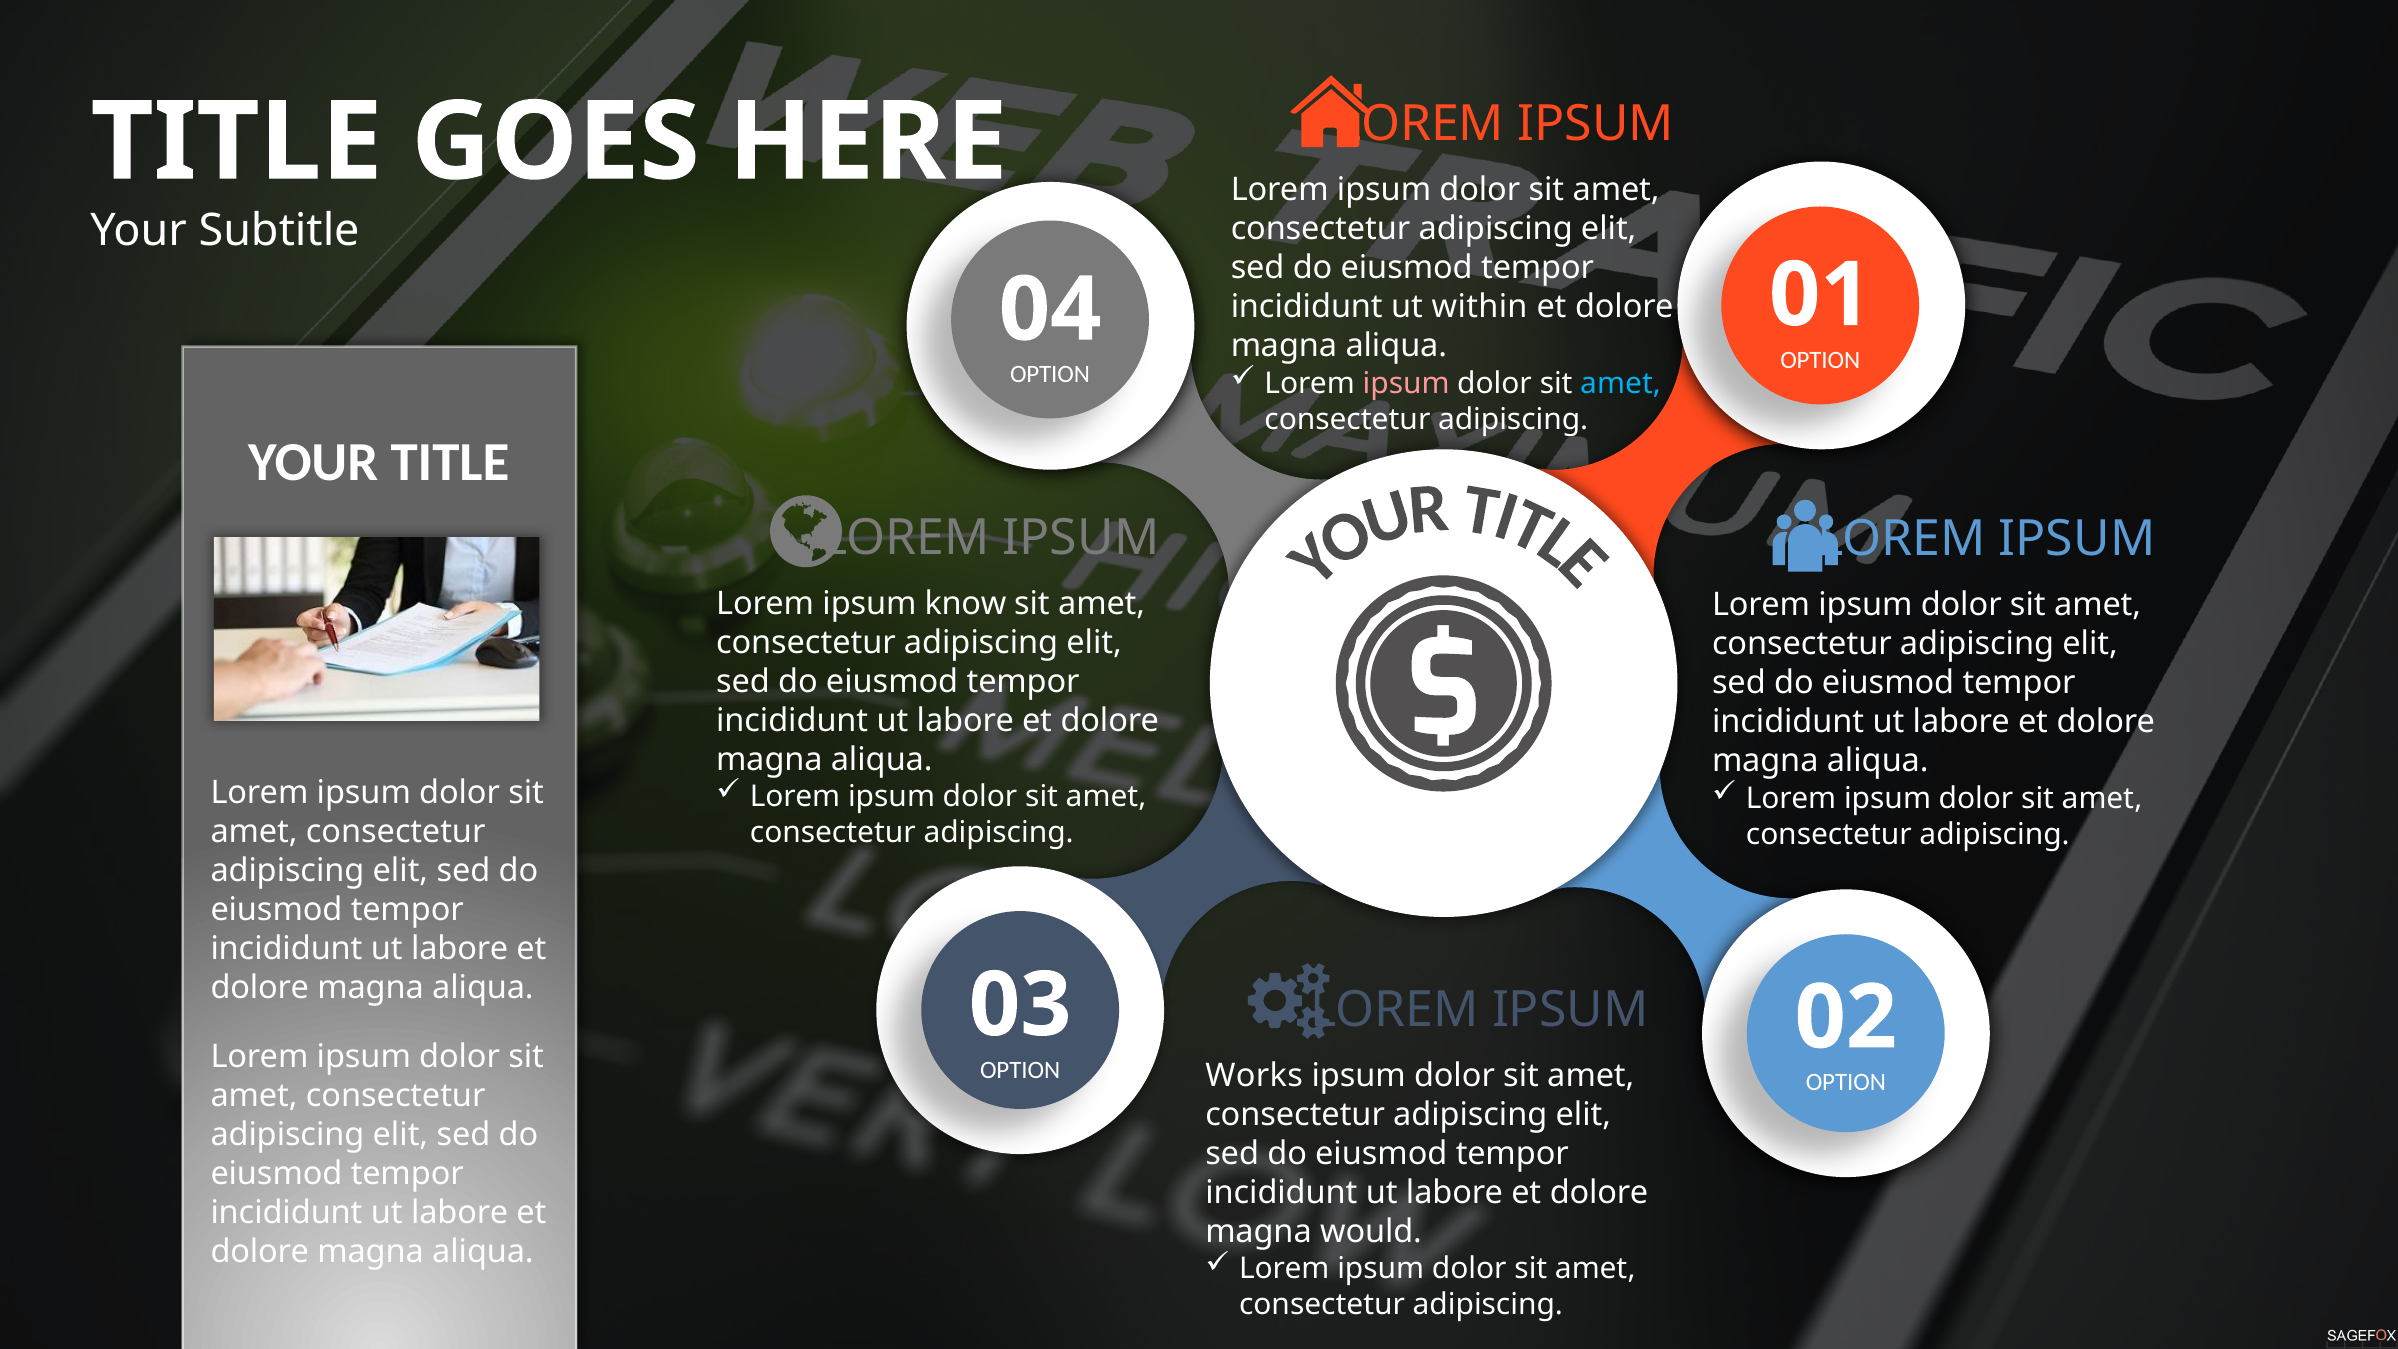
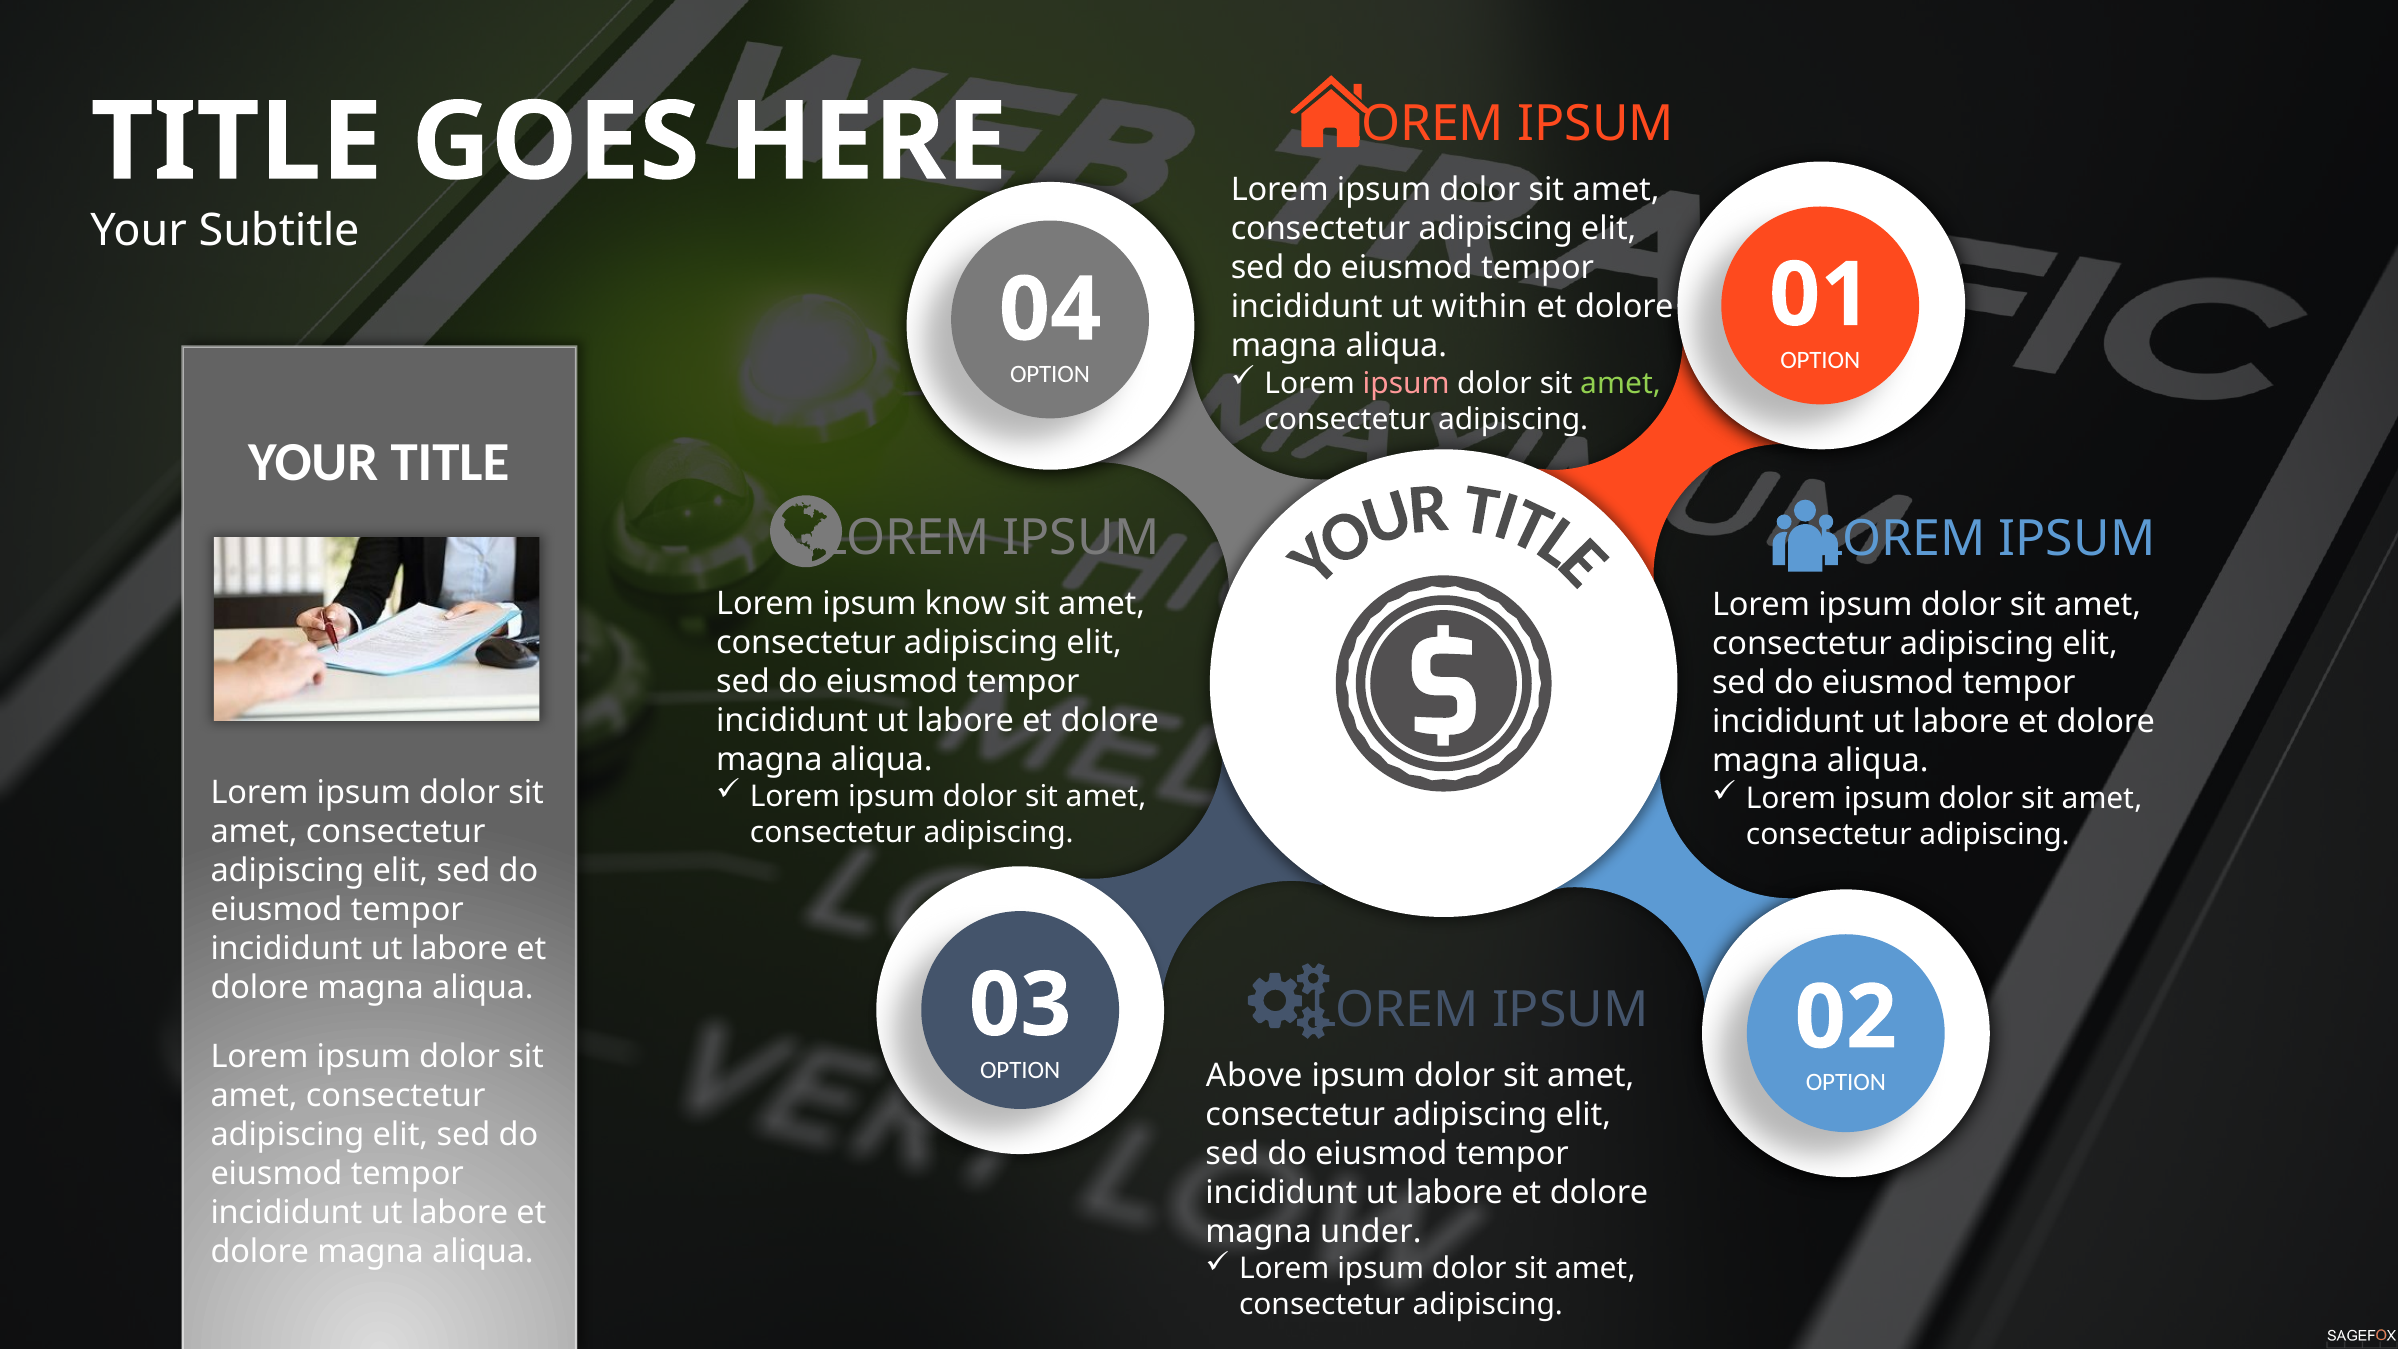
amet at (1621, 383) colour: light blue -> light green
Works: Works -> Above
would: would -> under
